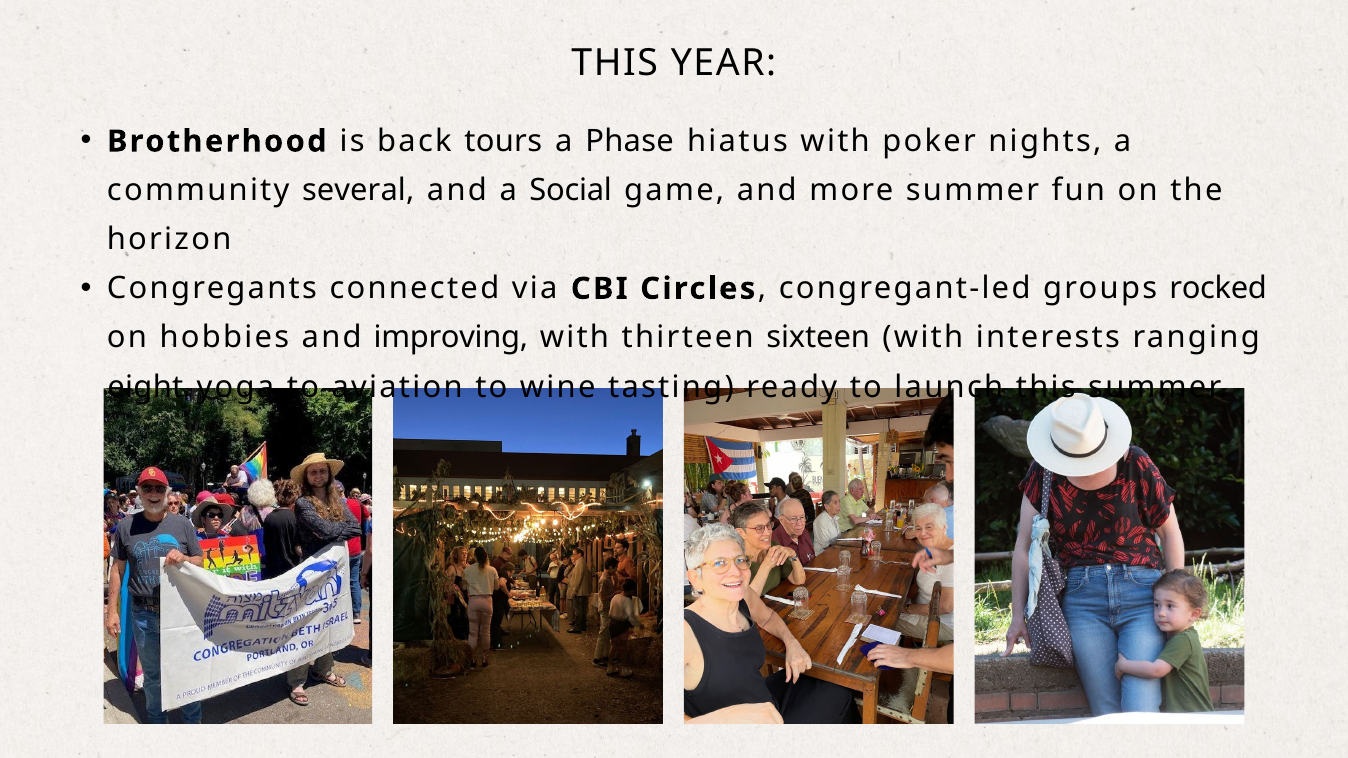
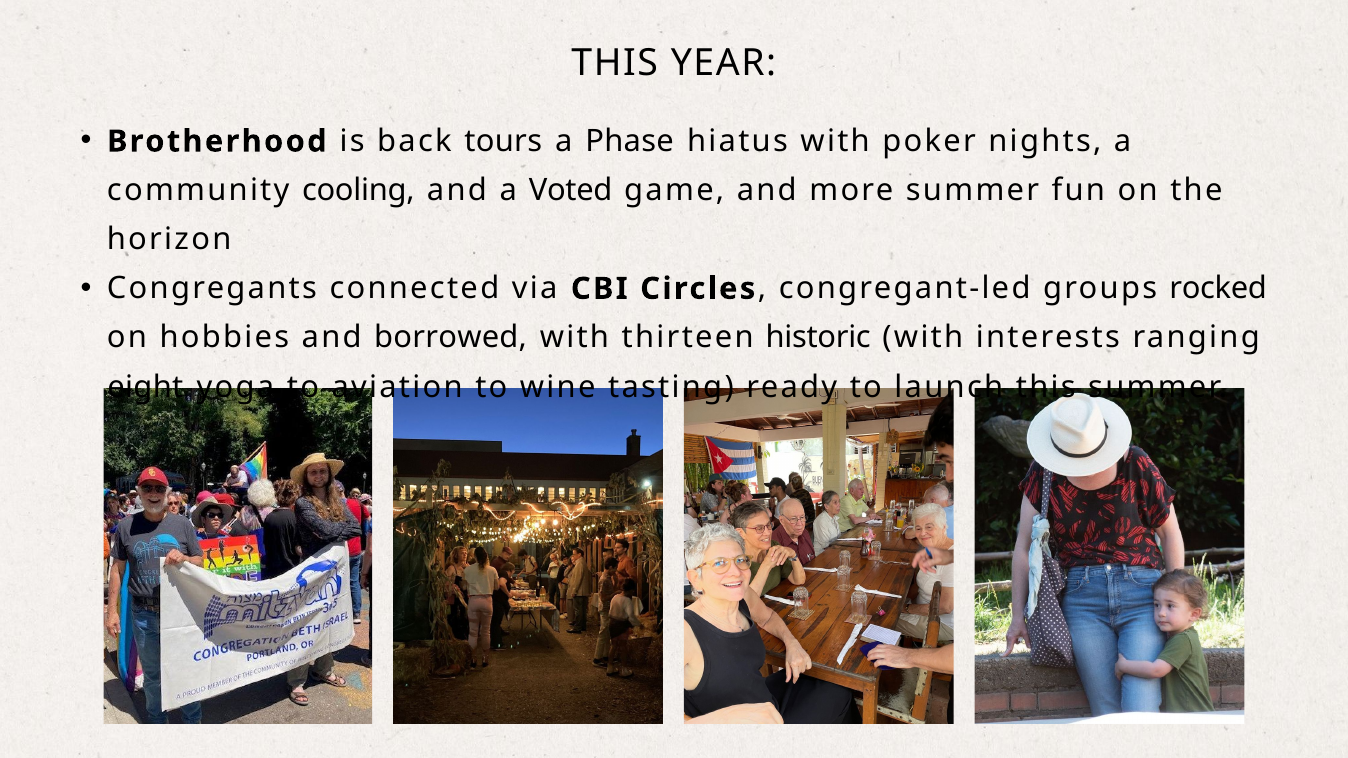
several: several -> cooling
Social: Social -> Voted
improving: improving -> borrowed
sixteen: sixteen -> historic
